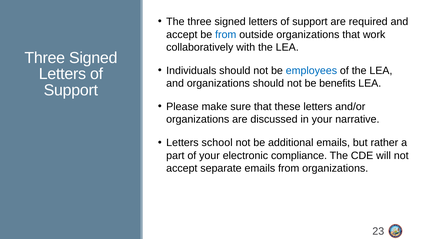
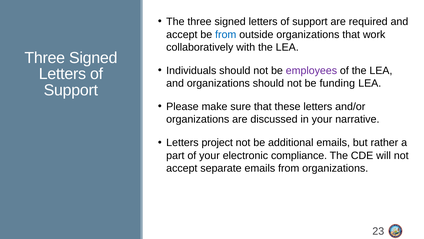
employees colour: blue -> purple
benefits: benefits -> funding
school: school -> project
